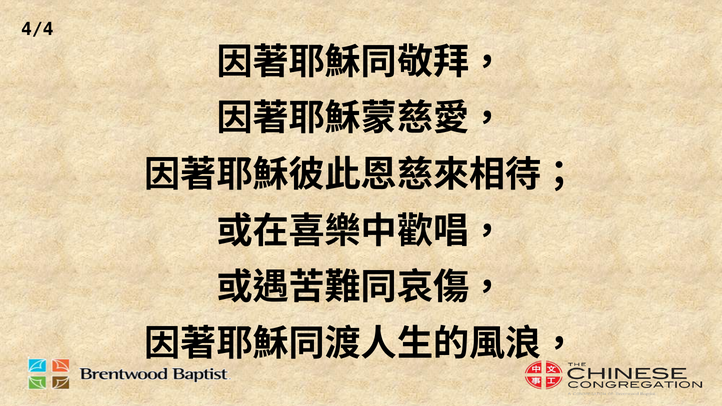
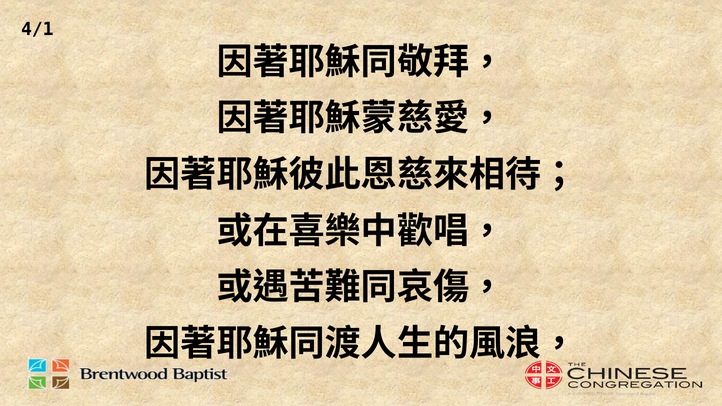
4/4: 4/4 -> 4/1
